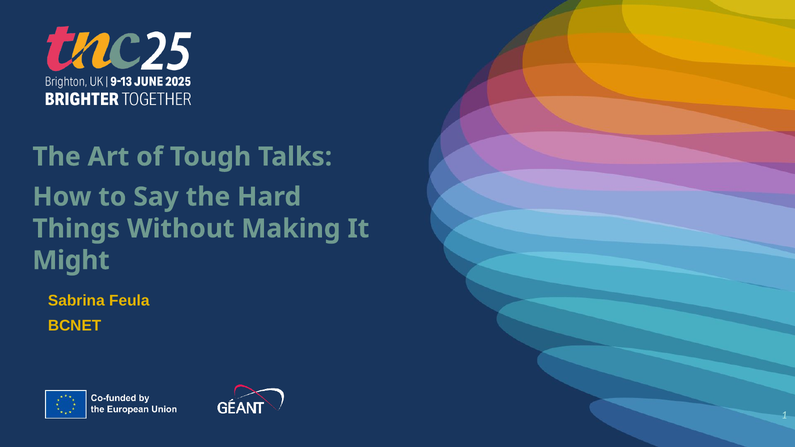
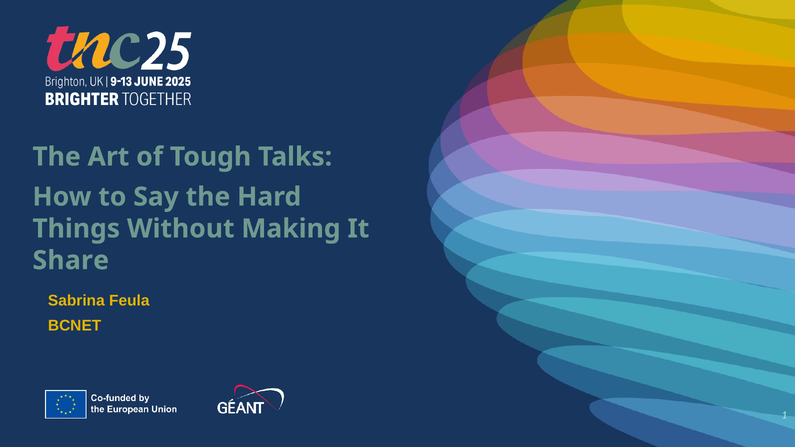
Might: Might -> Share
